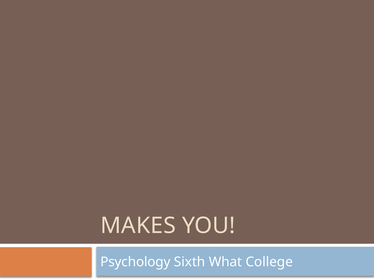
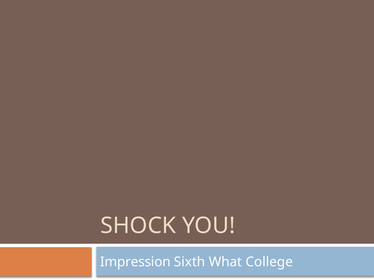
MAKES: MAKES -> SHOCK
Psychology: Psychology -> Impression
